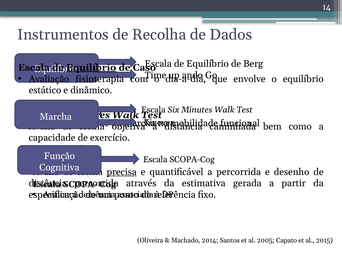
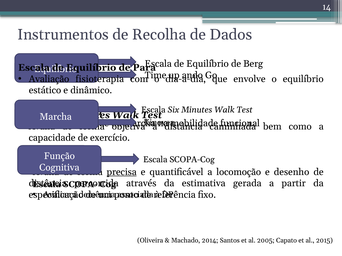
Equilíbrio at (91, 68) underline: present -> none
Caso: Caso -> Para
a percorrida: percorrida -> locomoção
